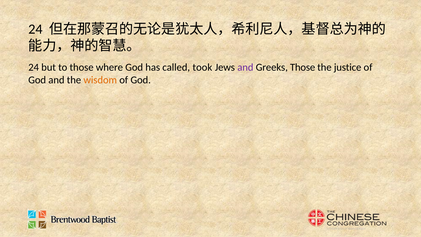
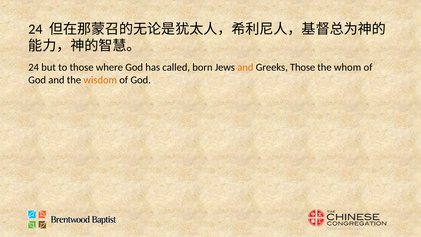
took: took -> born
and at (245, 67) colour: purple -> orange
justice: justice -> whom
